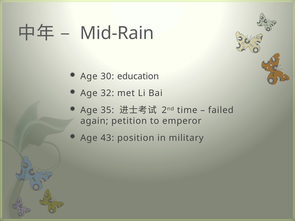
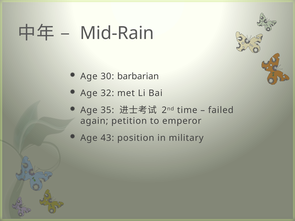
education: education -> barbarian
